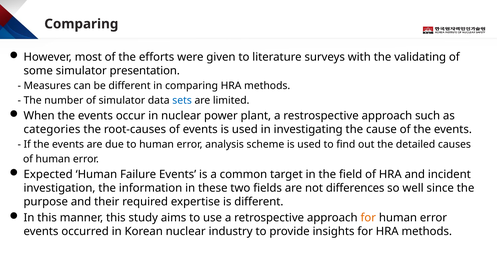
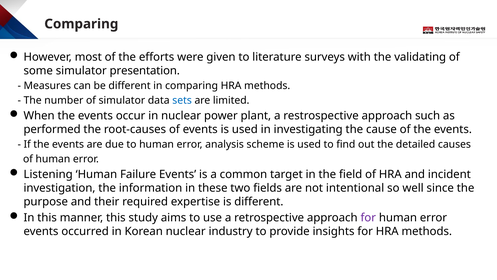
categories: categories -> performed
Expected: Expected -> Listening
differences: differences -> intentional
for at (368, 217) colour: orange -> purple
